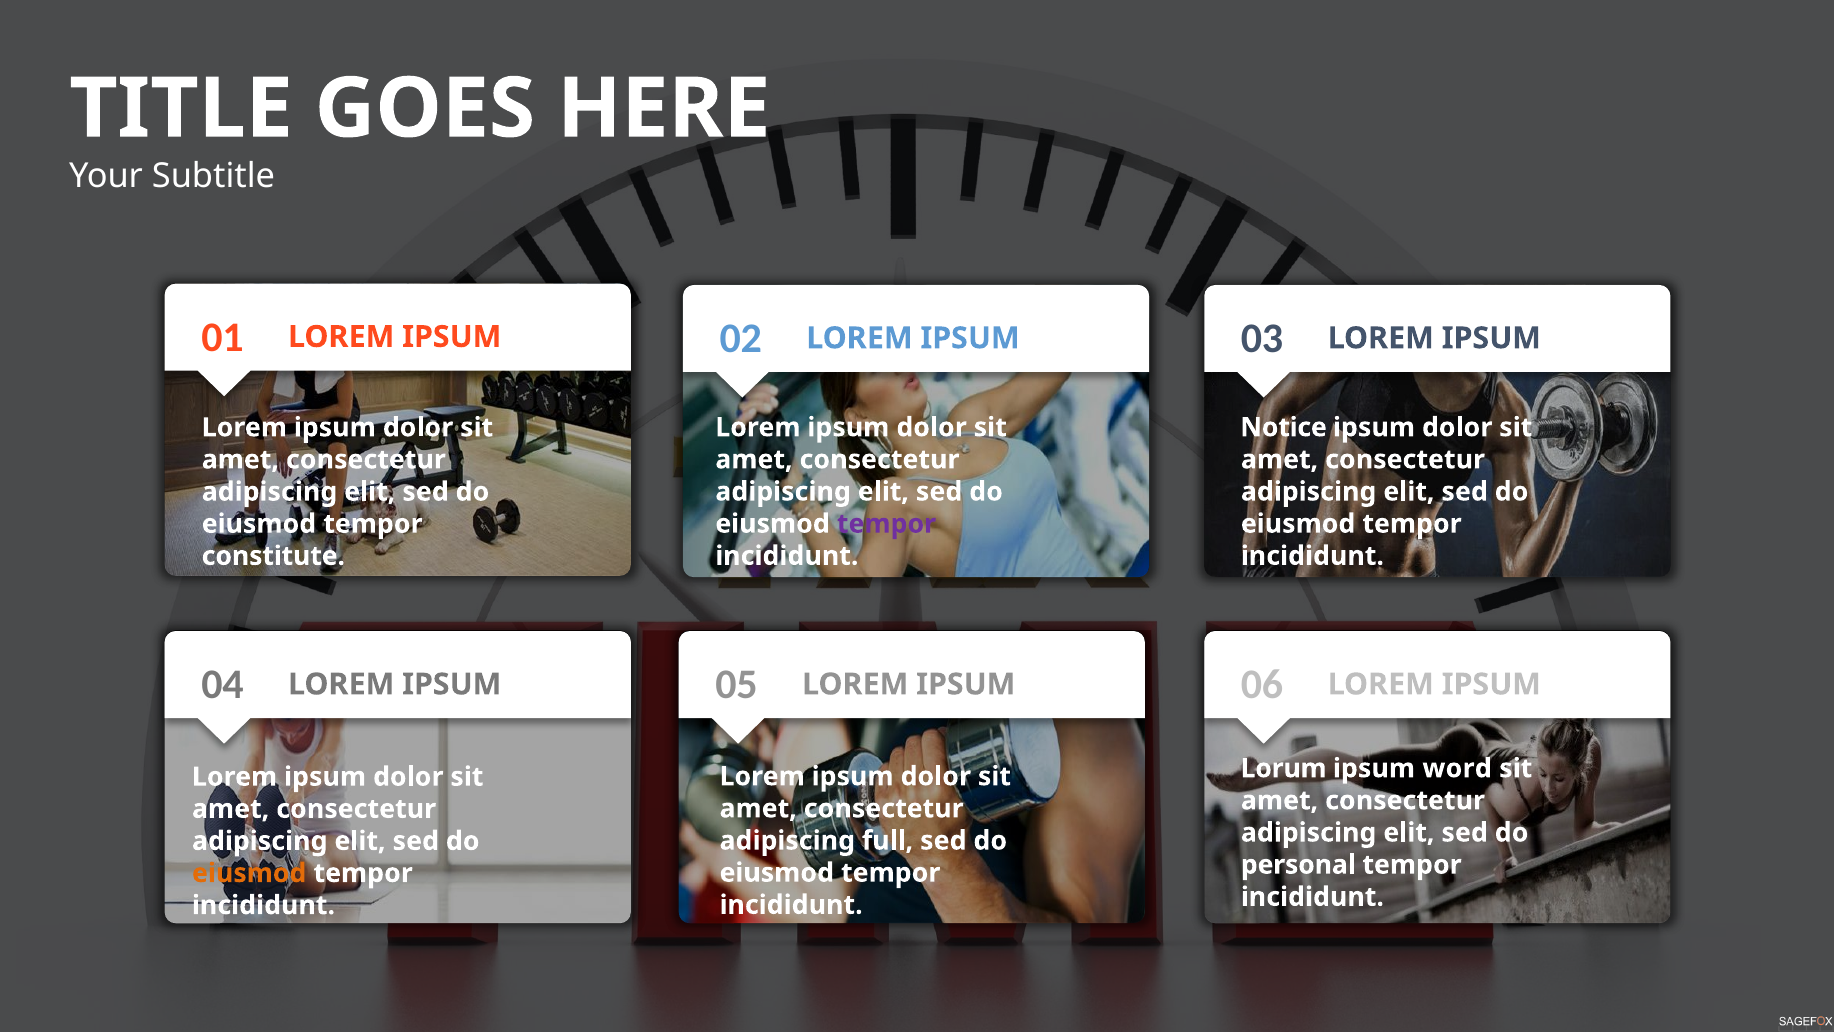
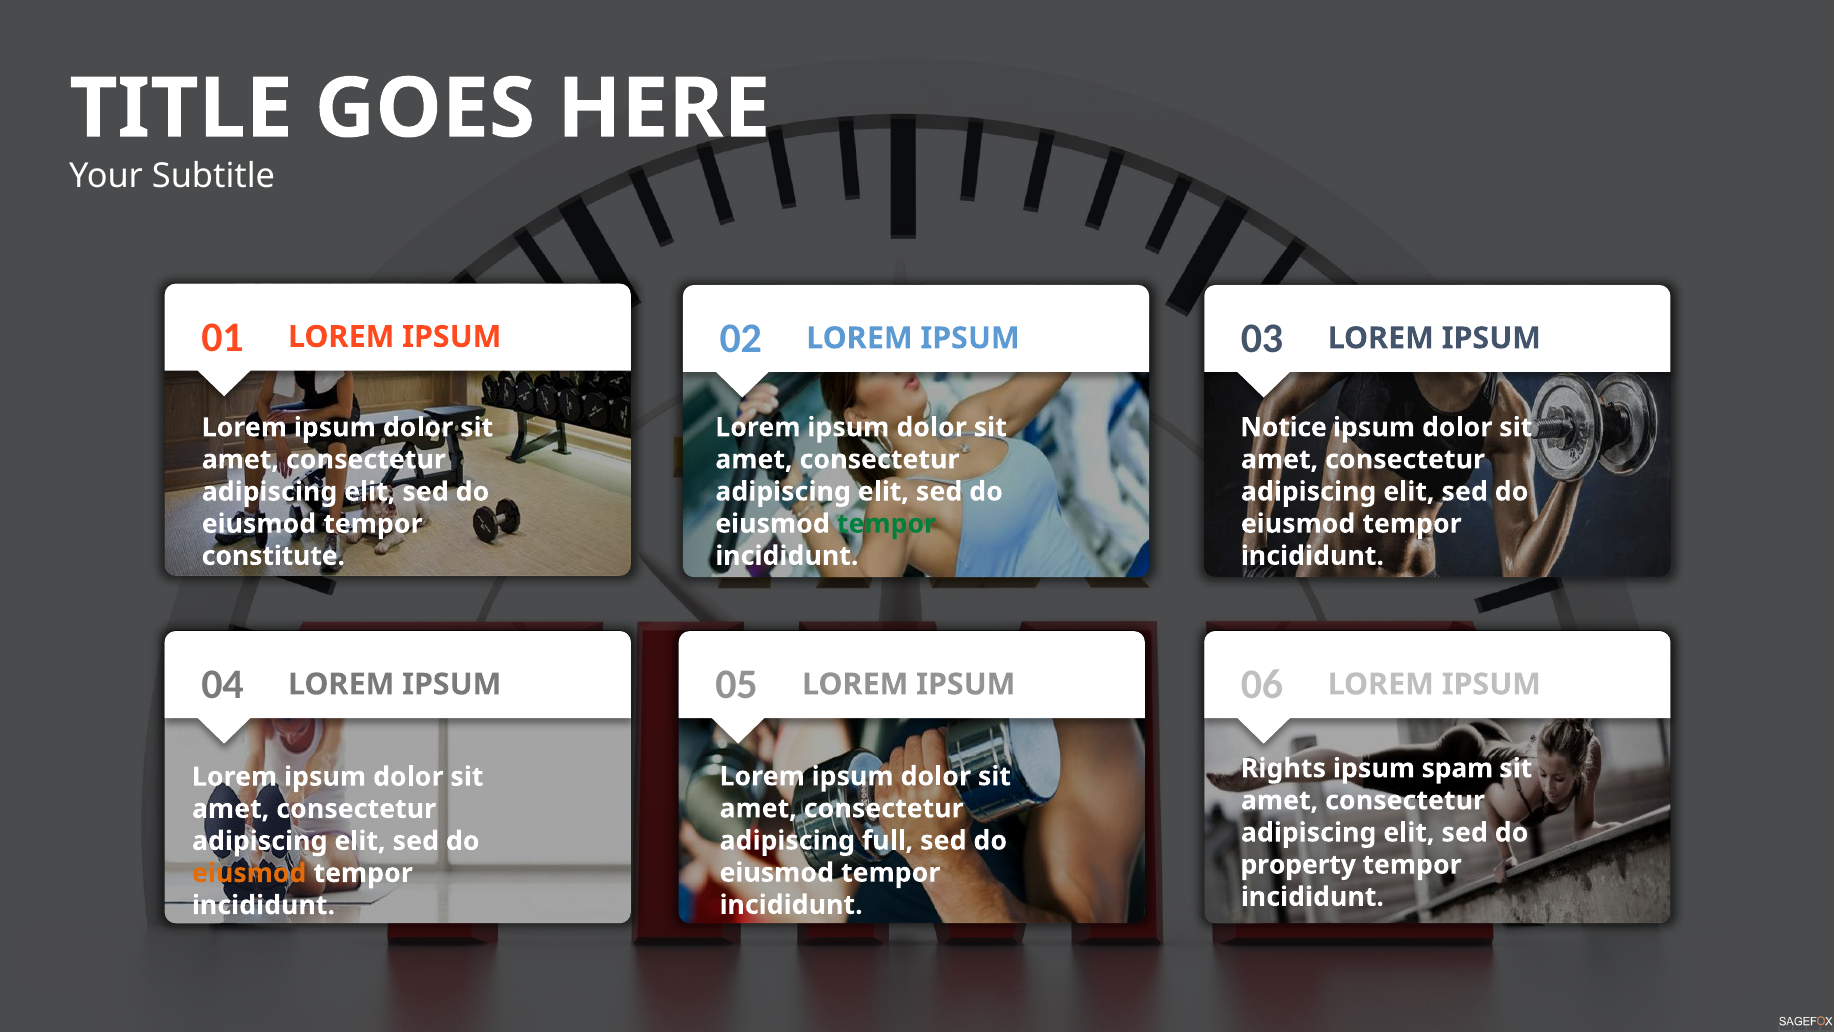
tempor at (887, 524) colour: purple -> green
Lorum: Lorum -> Rights
word: word -> spam
personal: personal -> property
